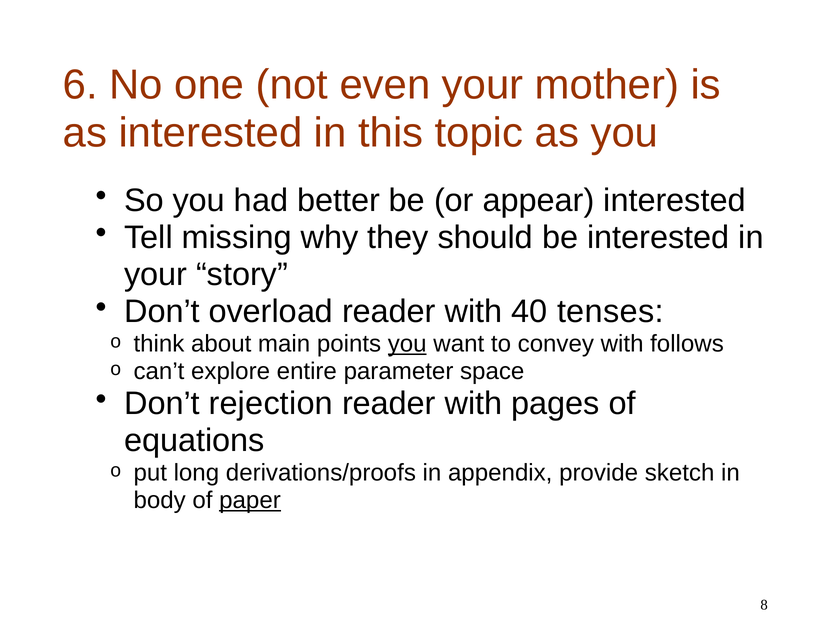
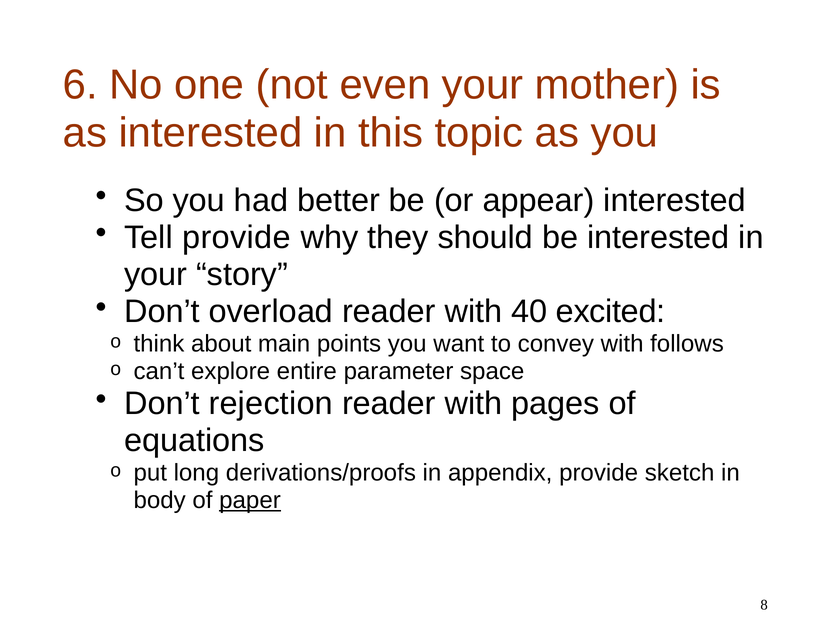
Tell missing: missing -> provide
tenses: tenses -> excited
you at (407, 344) underline: present -> none
